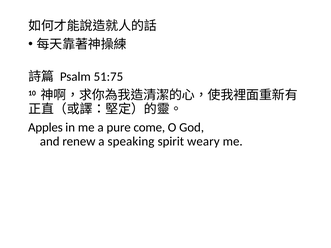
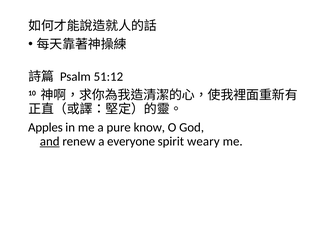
51:75: 51:75 -> 51:12
come: come -> know
and underline: none -> present
speaking: speaking -> everyone
